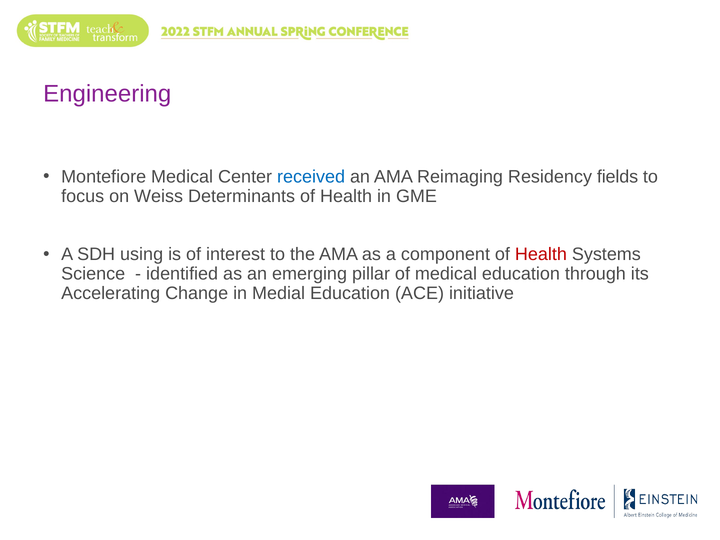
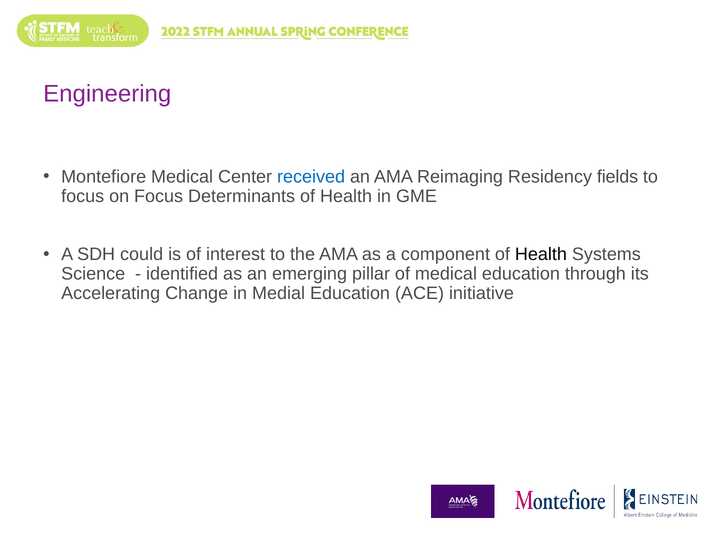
on Weiss: Weiss -> Focus
using: using -> could
Health at (541, 254) colour: red -> black
